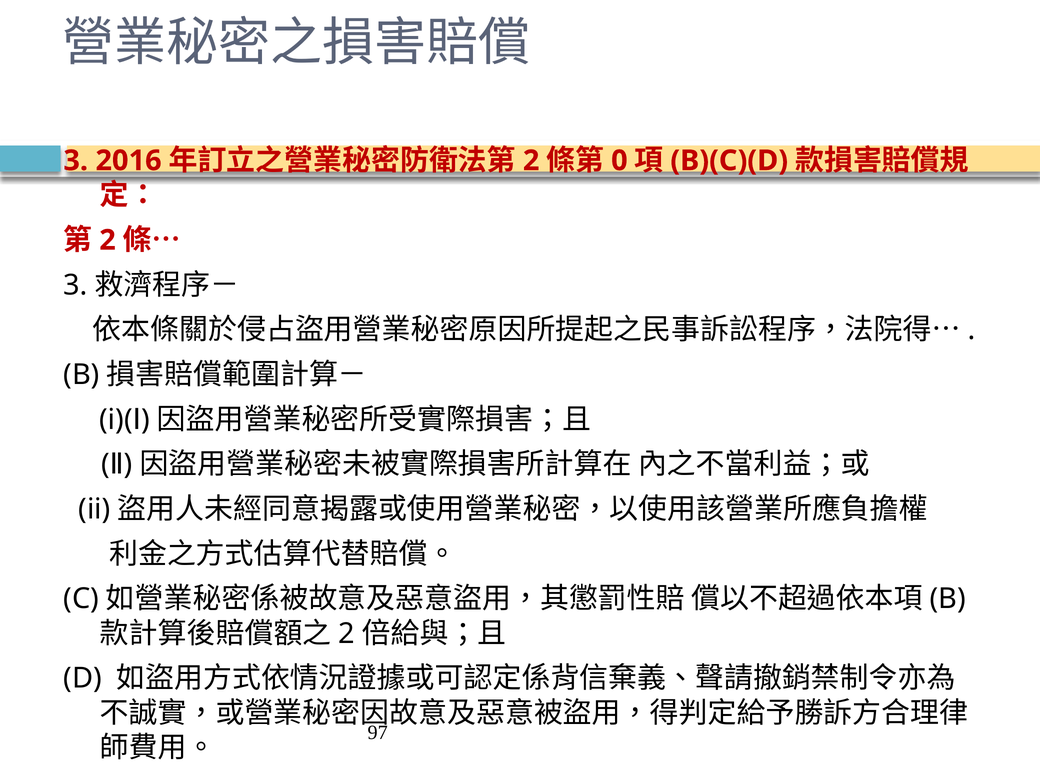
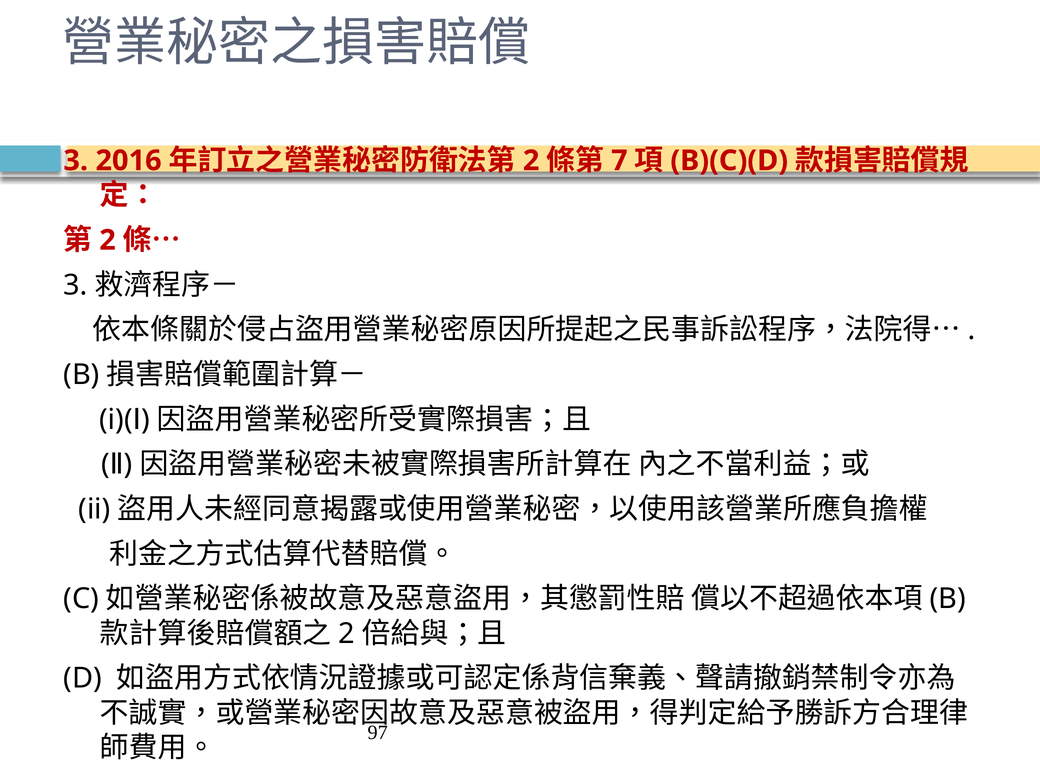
0: 0 -> 7
